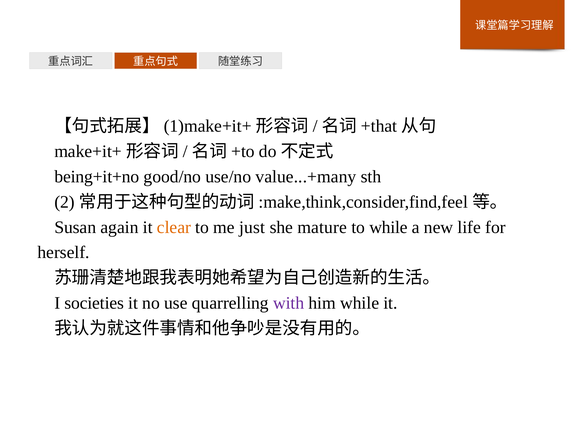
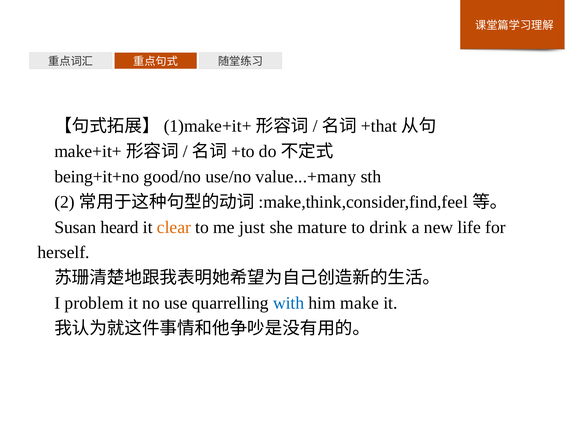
again: again -> heard
to while: while -> drink
societies: societies -> problem
with colour: purple -> blue
him while: while -> make
